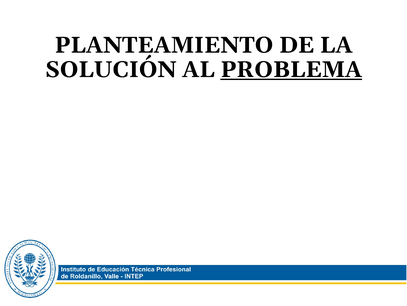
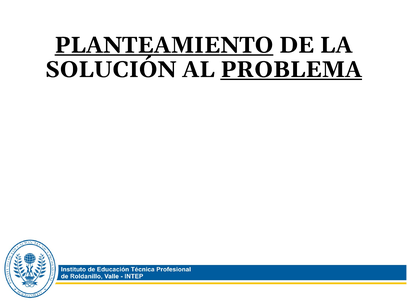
PLANTEAMIENTO underline: none -> present
